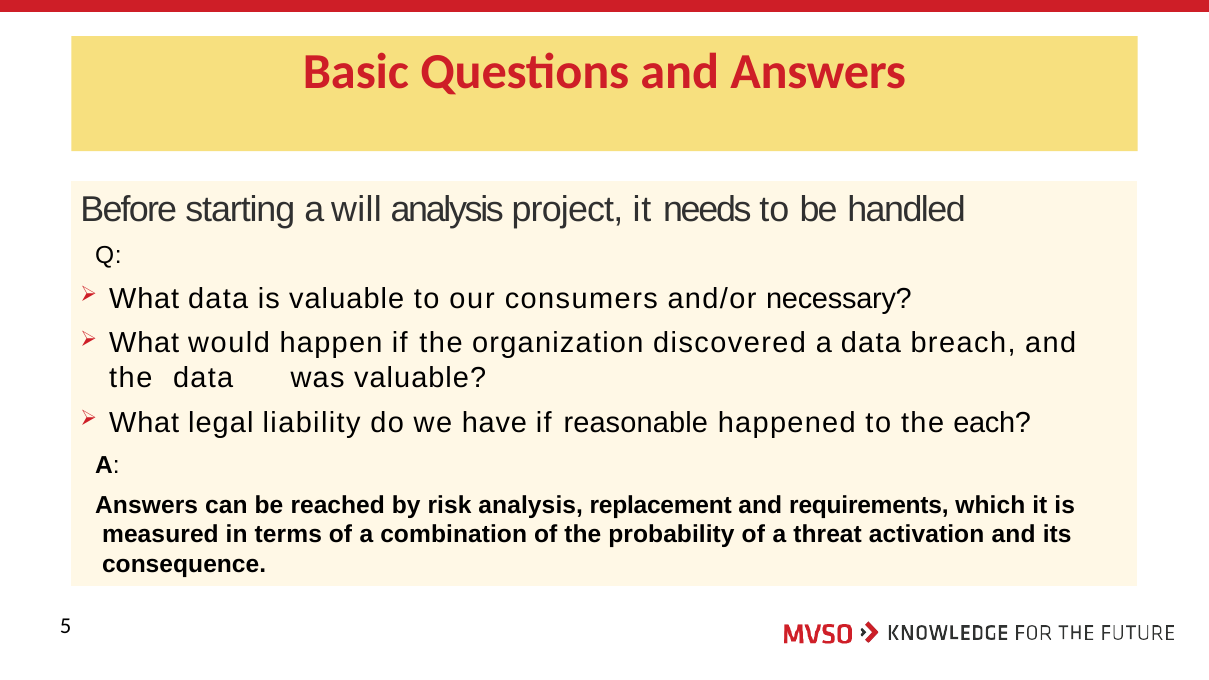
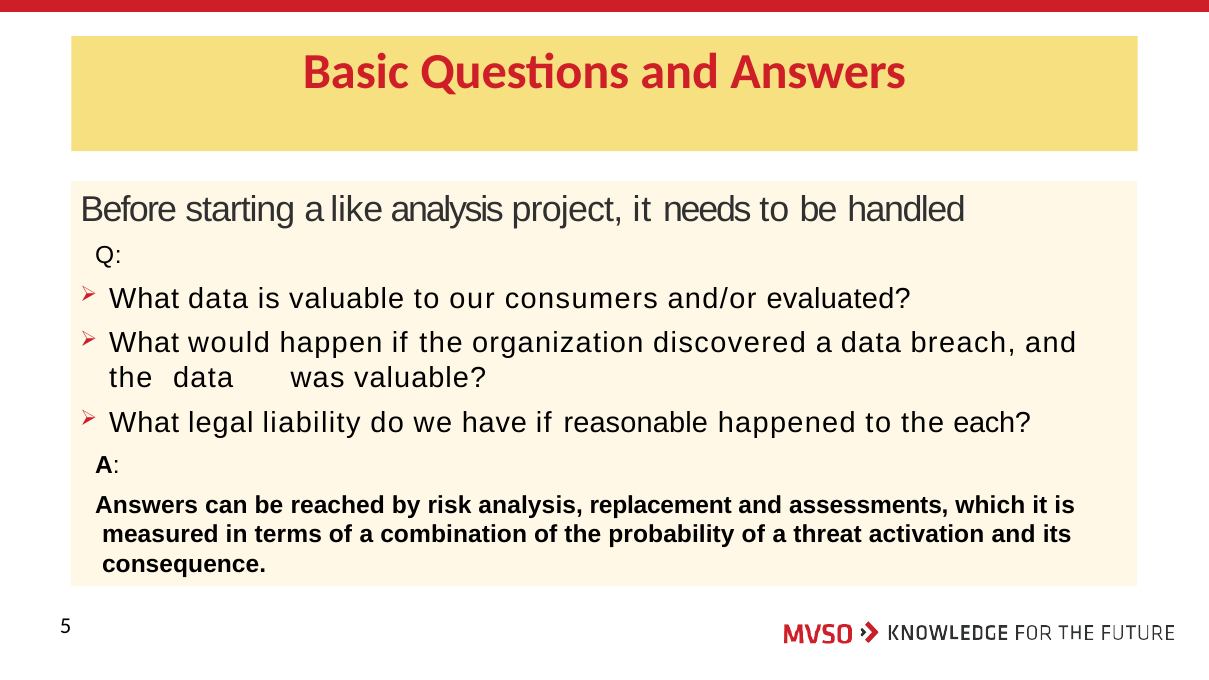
will: will -> like
necessary: necessary -> evaluated
requirements: requirements -> assessments
